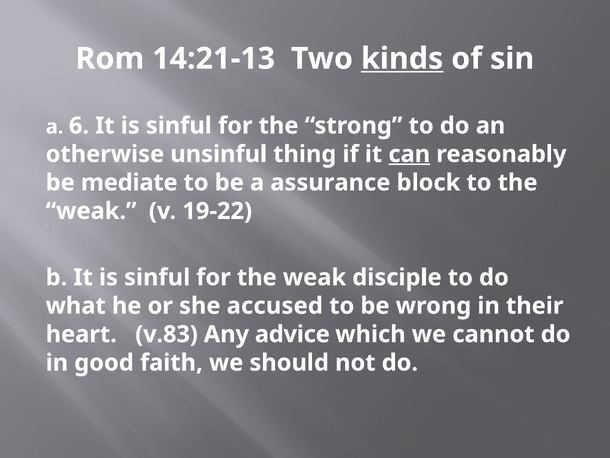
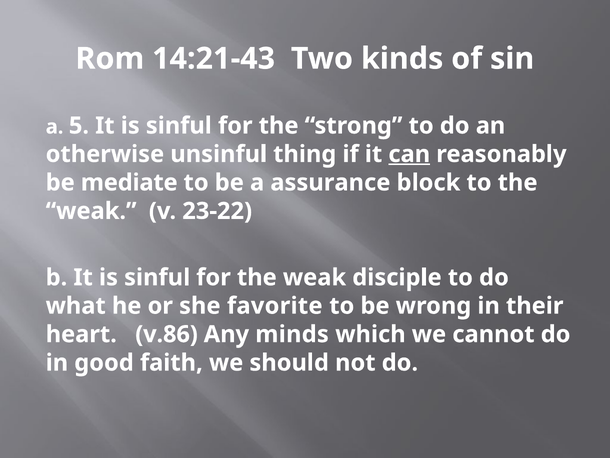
14:21-13: 14:21-13 -> 14:21-43
kinds underline: present -> none
6: 6 -> 5
19-22: 19-22 -> 23-22
accused: accused -> favorite
v.83: v.83 -> v.86
advice: advice -> minds
